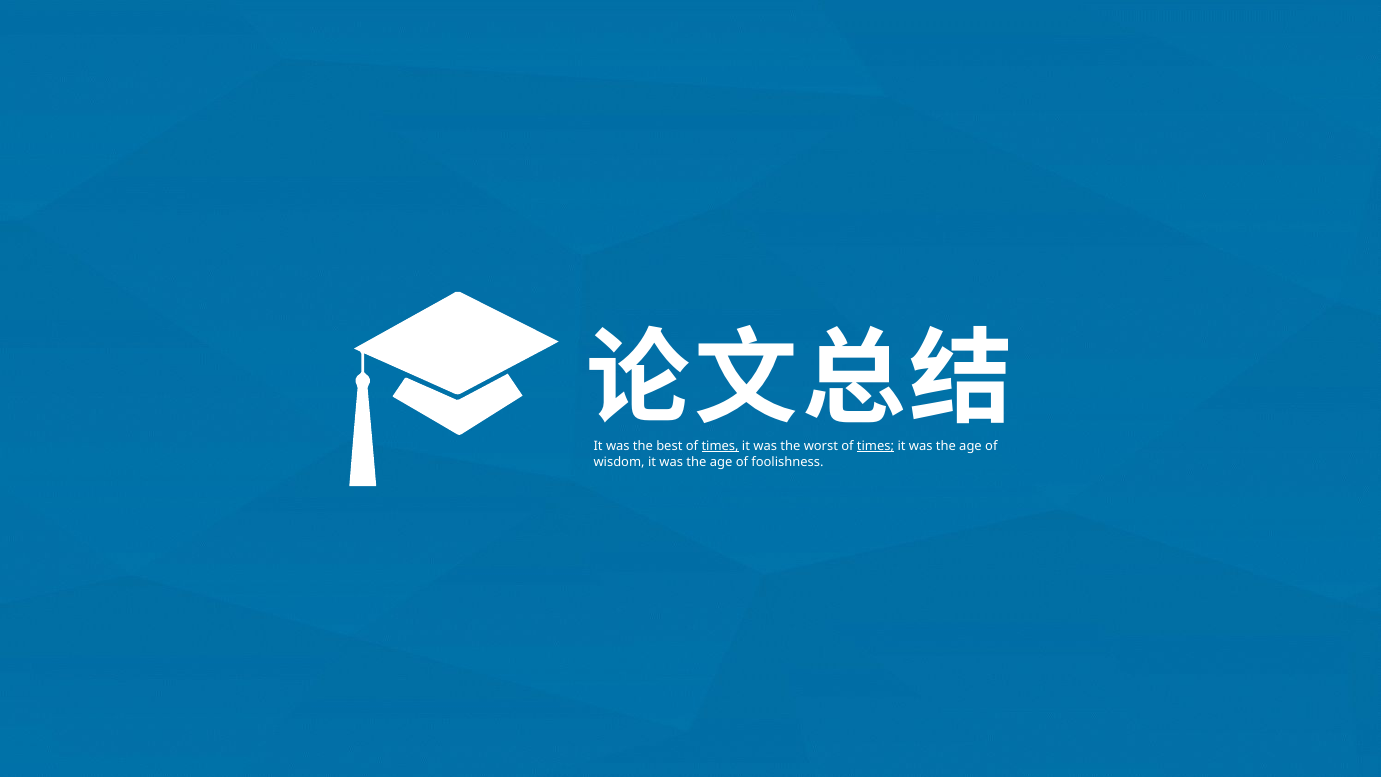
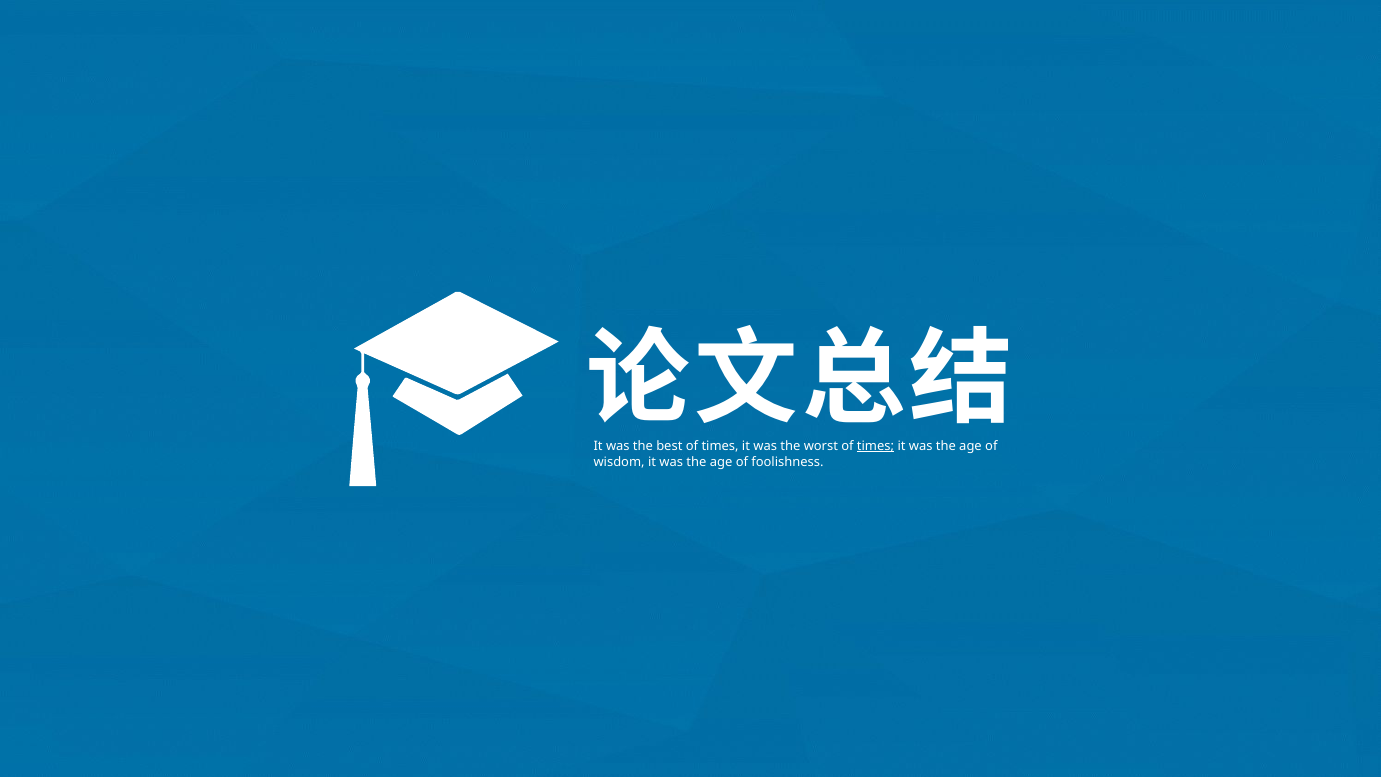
times at (720, 446) underline: present -> none
